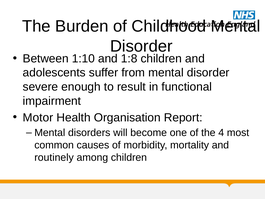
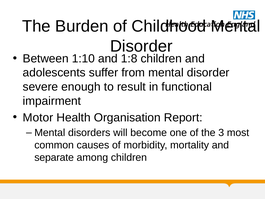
4: 4 -> 3
routinely: routinely -> separate
